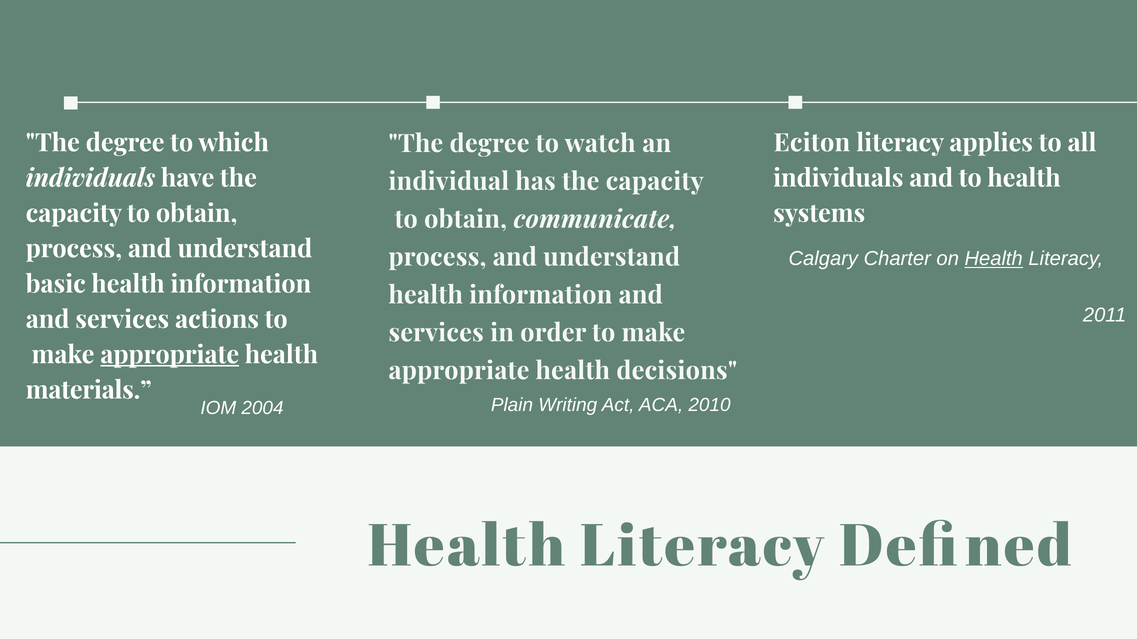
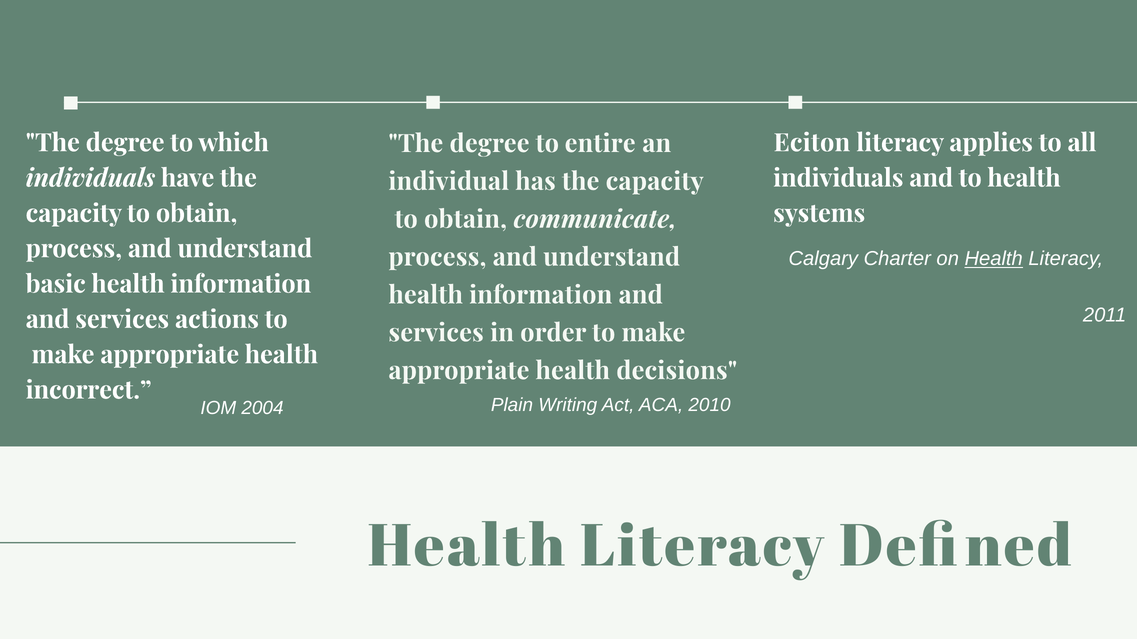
watch: watch -> entire
appropriate at (170, 355) underline: present -> none
materials: materials -> incorrect
